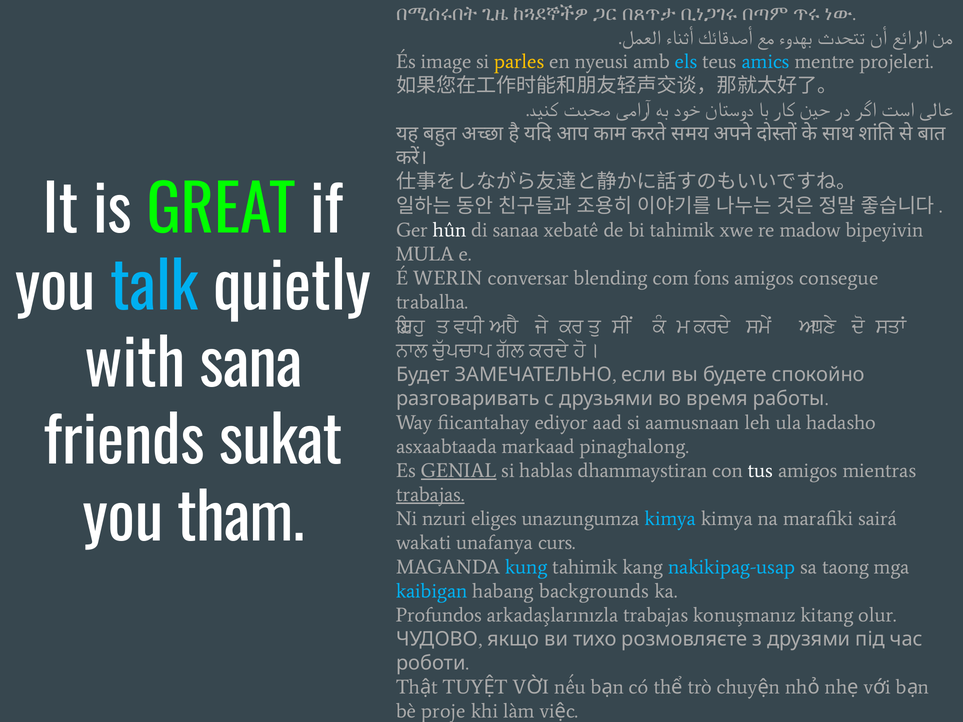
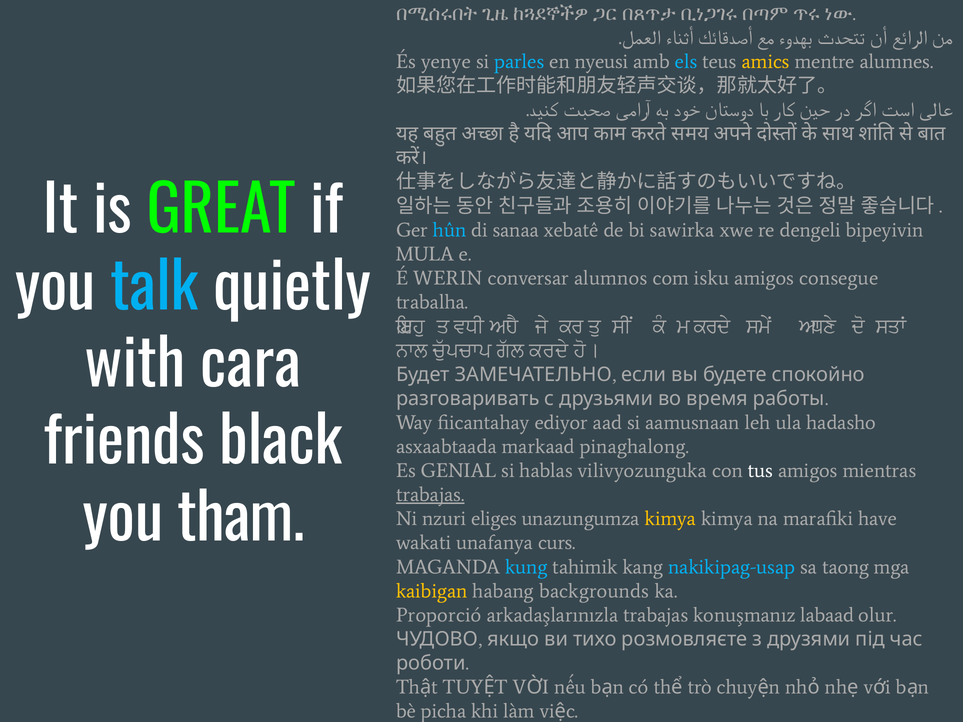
image: image -> yenye
parles colour: yellow -> light blue
amics colour: light blue -> yellow
projeleri: projeleri -> alumnes
hûn colour: white -> light blue
bi tahimik: tahimik -> sawirka
madow: madow -> dengeli
blending: blending -> alumnos
fons: fons -> isku
sana: sana -> cara
sukat: sukat -> black
GENIAL underline: present -> none
dhammaystiran: dhammaystiran -> vilivyozunguka
kimya at (670, 519) colour: light blue -> yellow
sairá: sairá -> have
kaibigan colour: light blue -> yellow
Profundos: Profundos -> Proporció
kitang: kitang -> labaad
proje: proje -> picha
